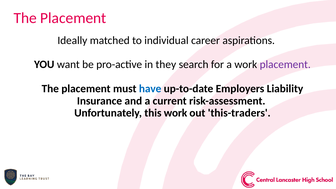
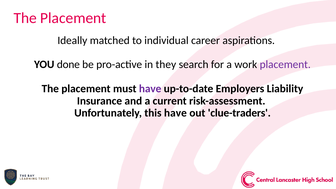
want: want -> done
have at (150, 89) colour: blue -> purple
this work: work -> have
this-traders: this-traders -> clue-traders
